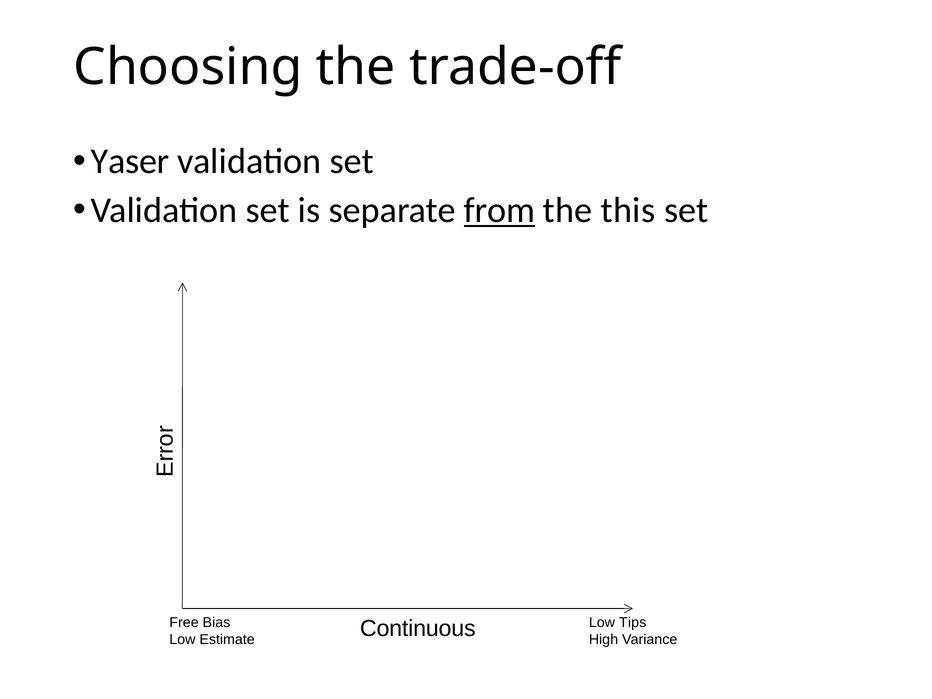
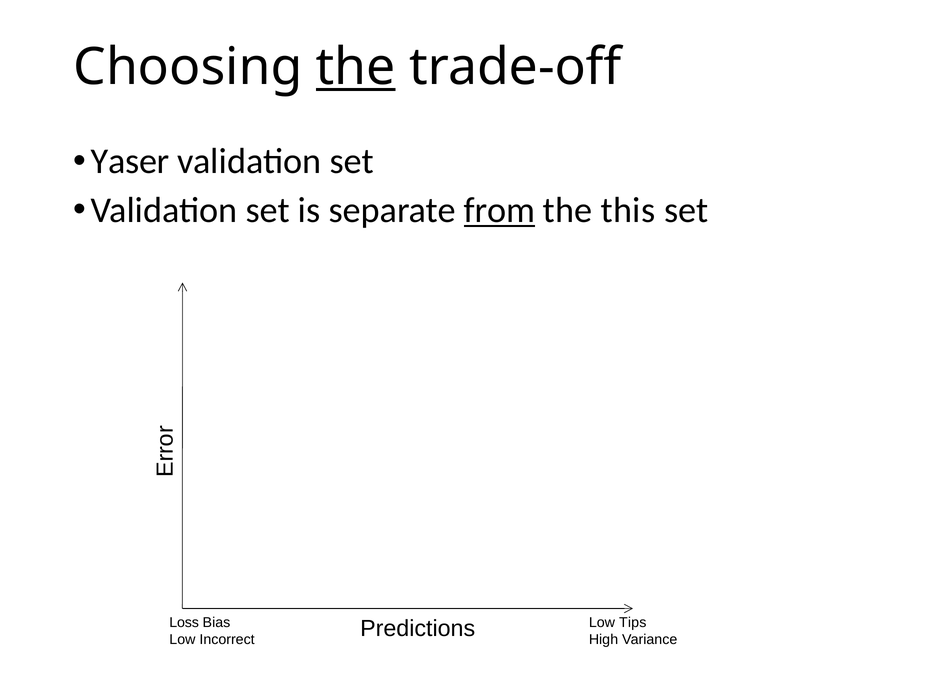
the at (356, 67) underline: none -> present
Free: Free -> Loss
Continuous: Continuous -> Predictions
Estimate: Estimate -> Incorrect
